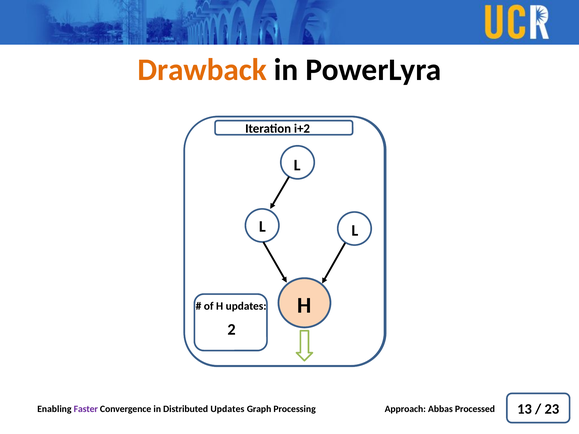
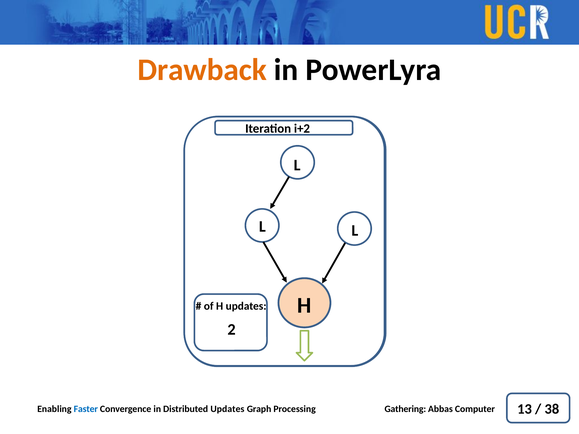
23: 23 -> 38
Faster colour: purple -> blue
Approach: Approach -> Gathering
Processed: Processed -> Computer
